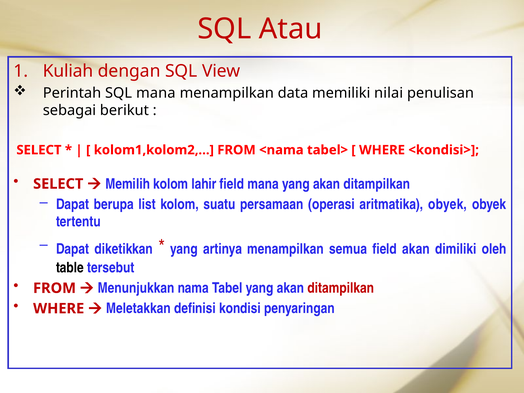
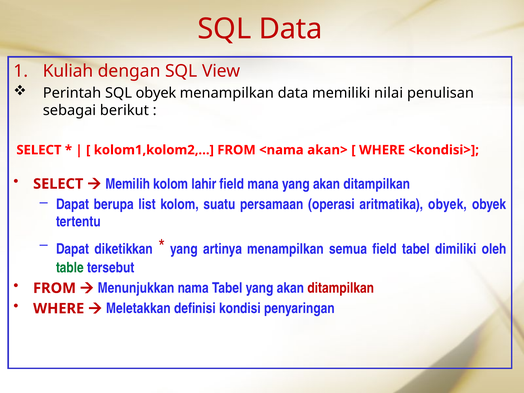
SQL Atau: Atau -> Data
SQL mana: mana -> obyek
tabel>: tabel> -> akan>
field akan: akan -> tabel
table colour: black -> green
